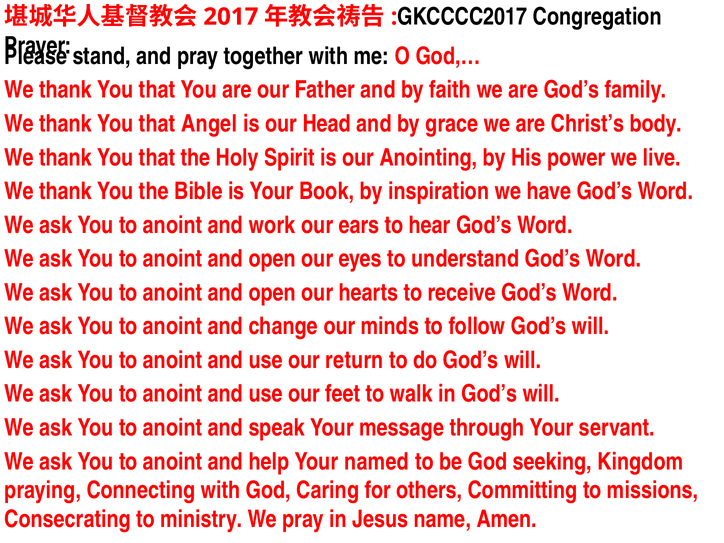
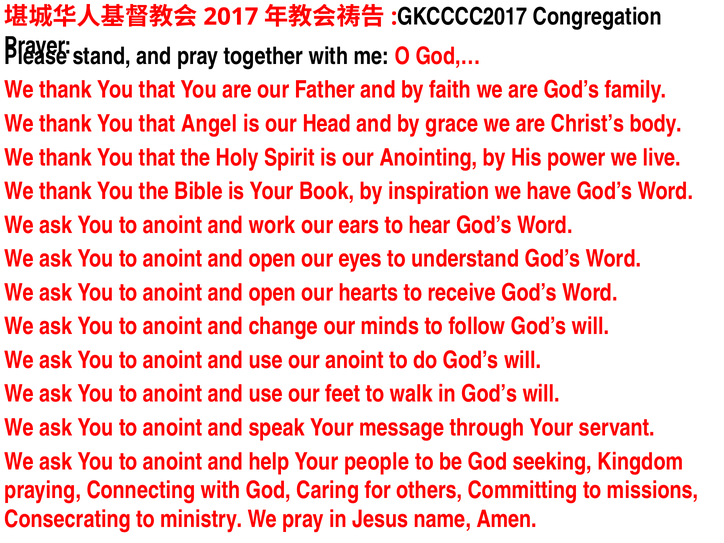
our return: return -> anoint
named: named -> people
